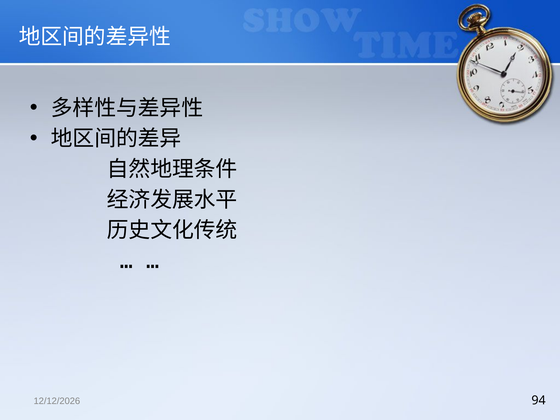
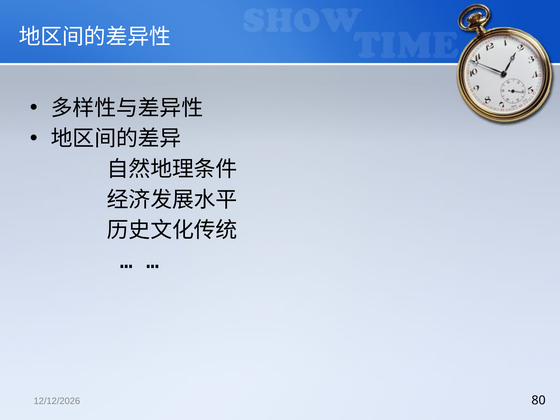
94: 94 -> 80
